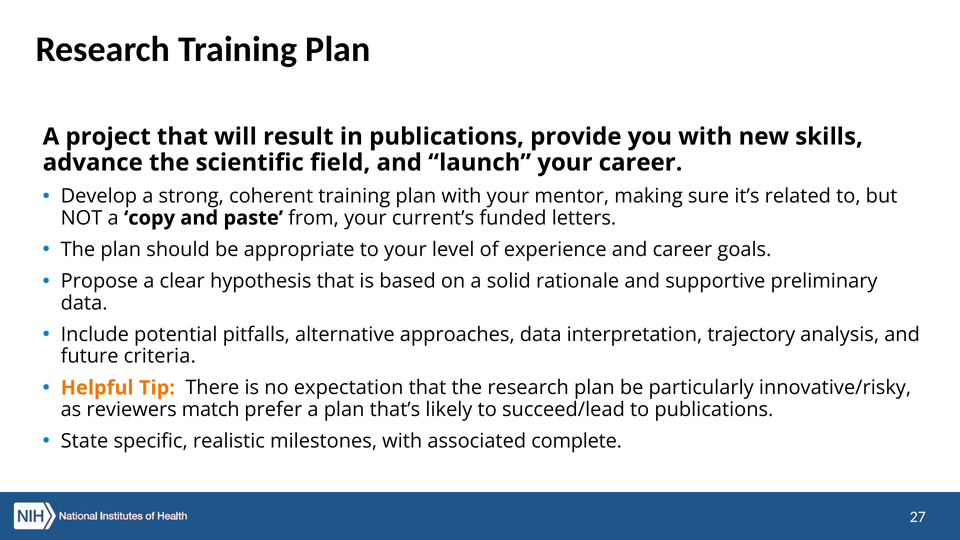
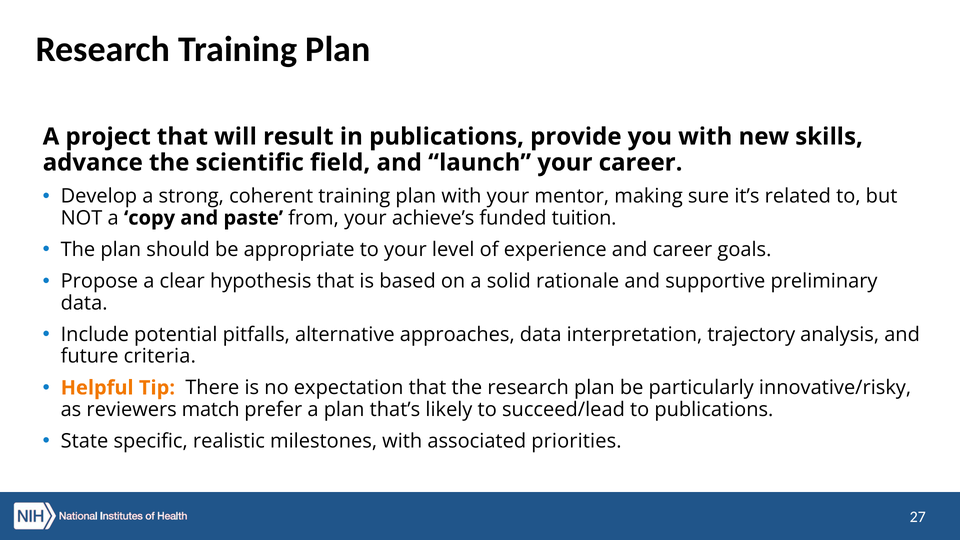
current’s: current’s -> achieve’s
letters: letters -> tuition
complete: complete -> priorities
